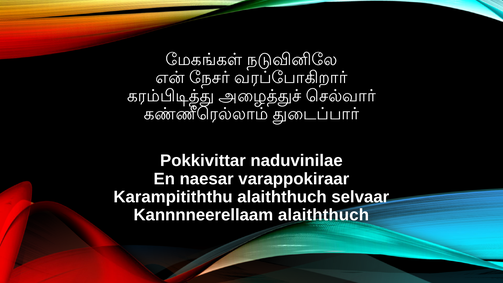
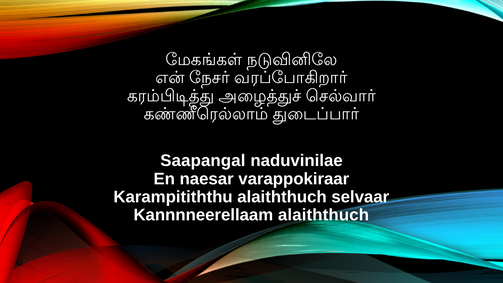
Pokkivittar: Pokkivittar -> Saapangal
